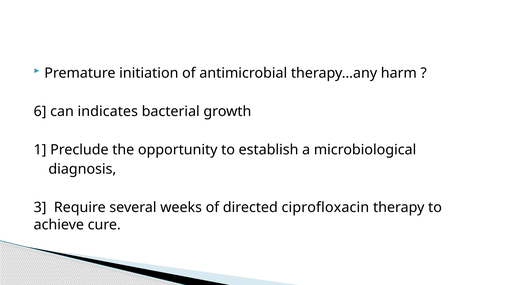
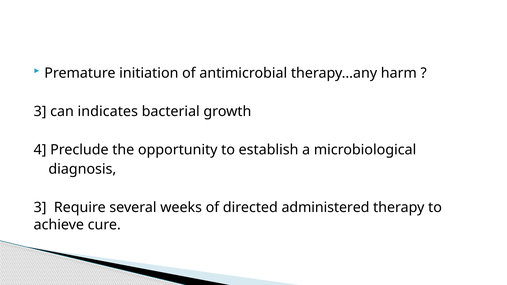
6 at (40, 112): 6 -> 3
1: 1 -> 4
ciprofloxacin: ciprofloxacin -> administered
